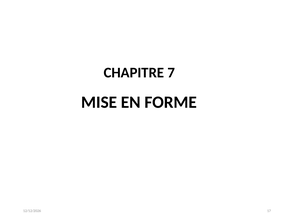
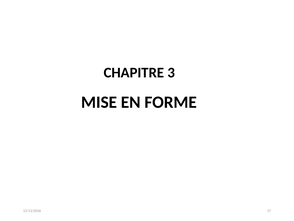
7: 7 -> 3
